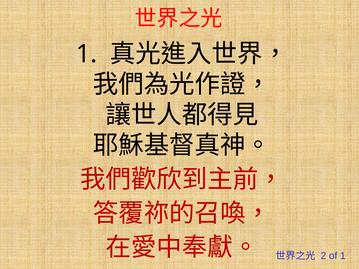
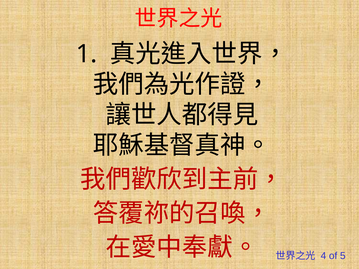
2: 2 -> 4
of 1: 1 -> 5
